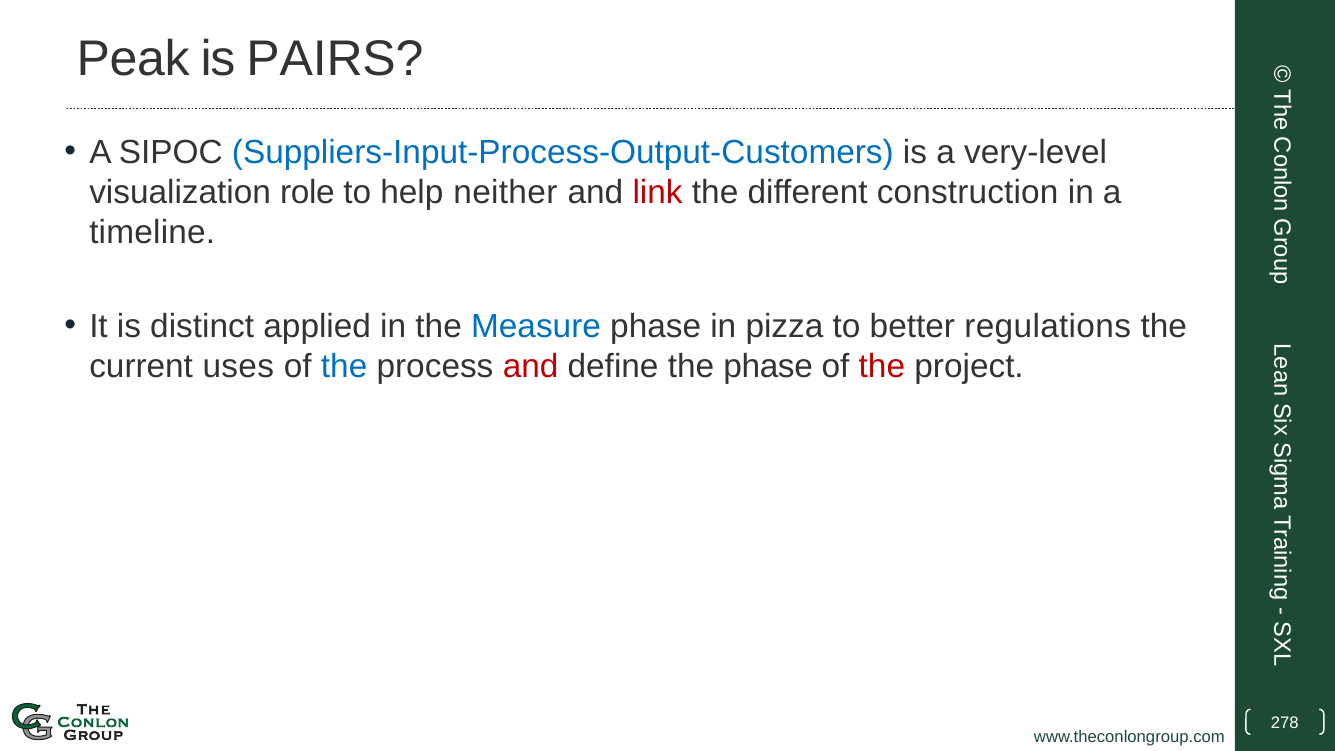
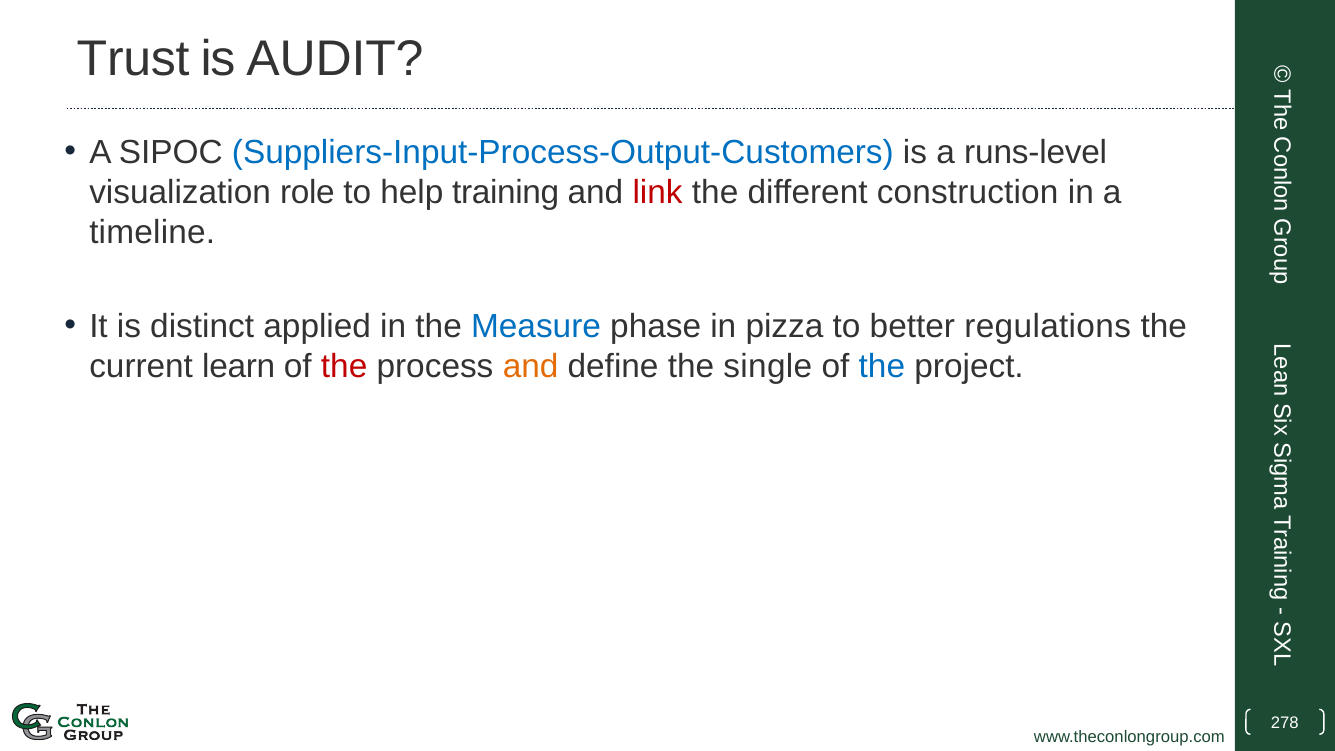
Peak: Peak -> Trust
PAIRS: PAIRS -> AUDIT
very-level: very-level -> runs-level
neither: neither -> training
uses: uses -> learn
the at (344, 366) colour: blue -> red
and at (531, 366) colour: red -> orange
the phase: phase -> single
the at (882, 366) colour: red -> blue
